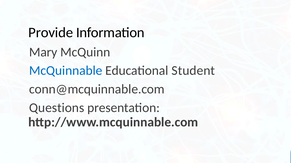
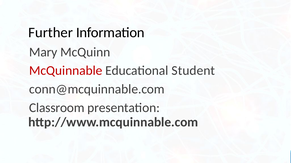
Provide: Provide -> Further
McQuinnable colour: blue -> red
Questions: Questions -> Classroom
